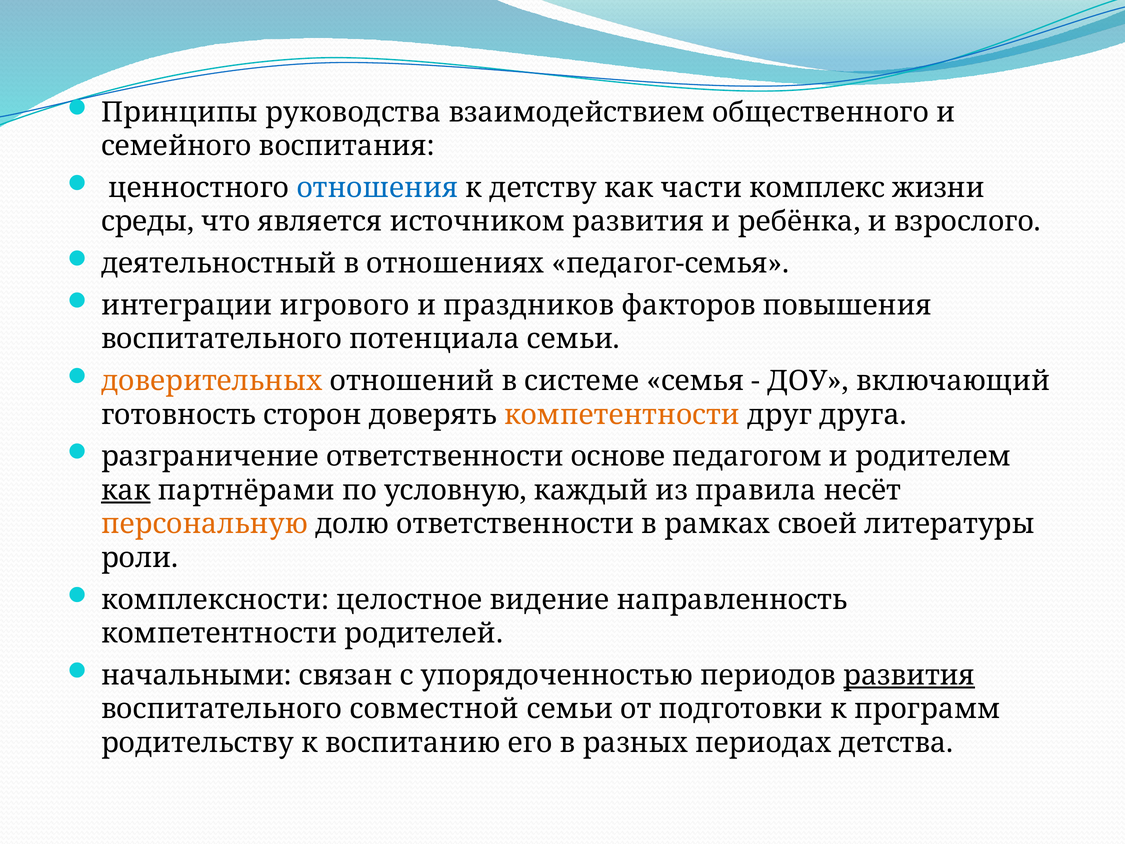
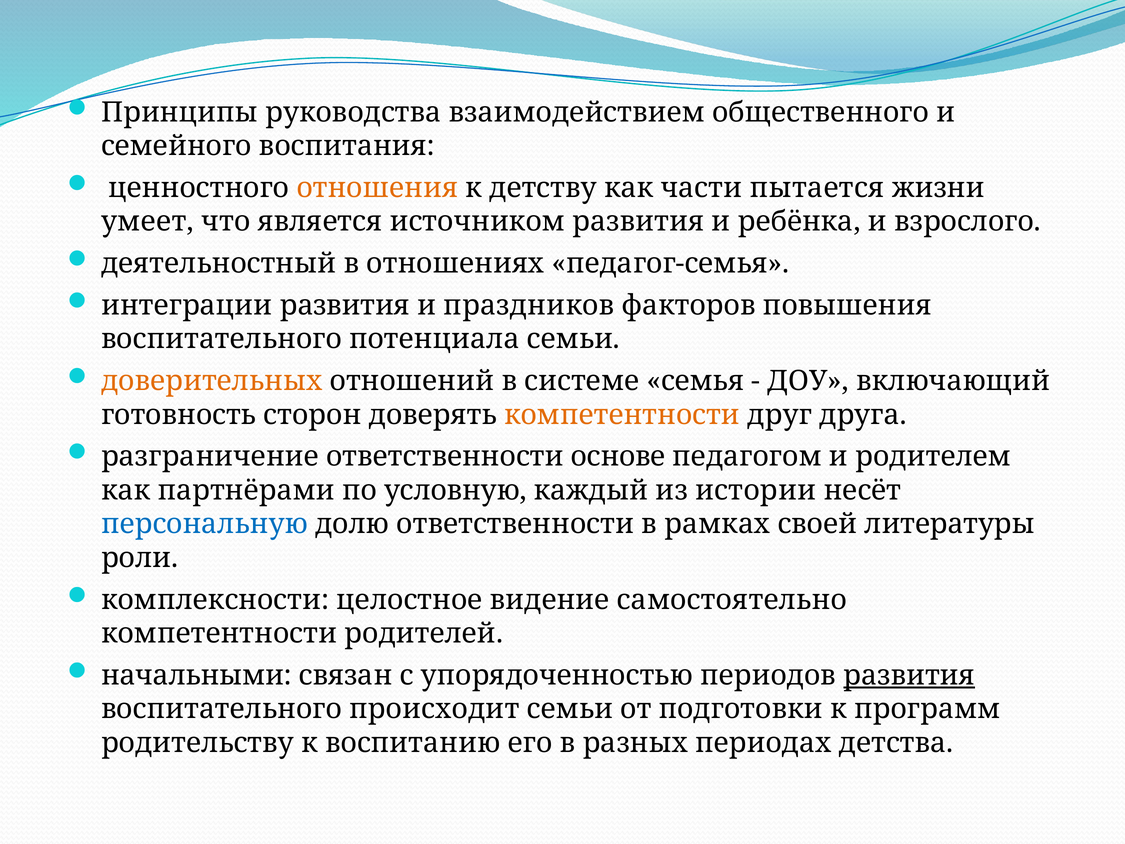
отношения colour: blue -> orange
комплекс: комплекс -> пытается
среды: среды -> умеет
интеграции игрового: игрового -> развития
как at (126, 490) underline: present -> none
правила: правила -> истории
персональную colour: orange -> blue
направленность: направленность -> самостоятельно
совместной: совместной -> происходит
